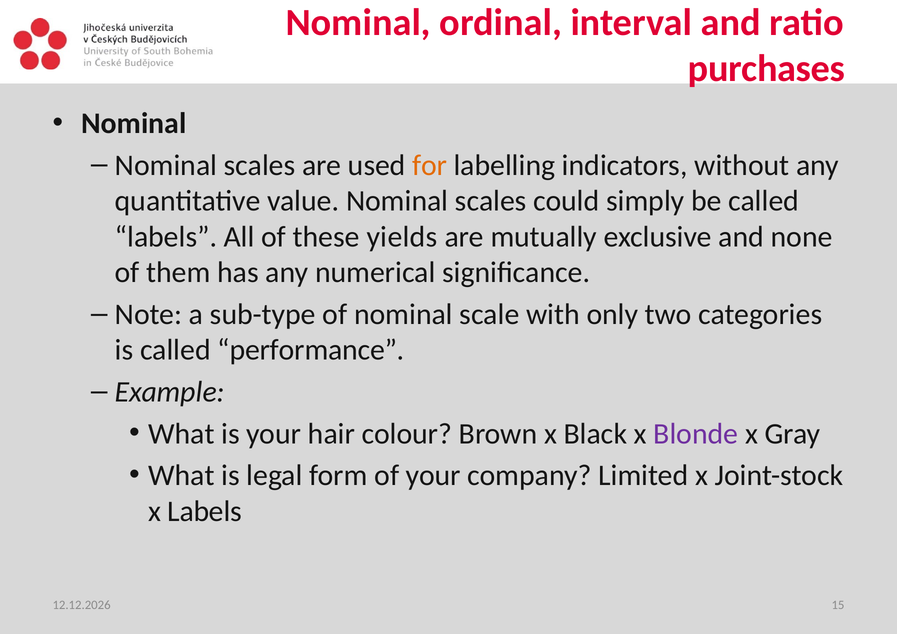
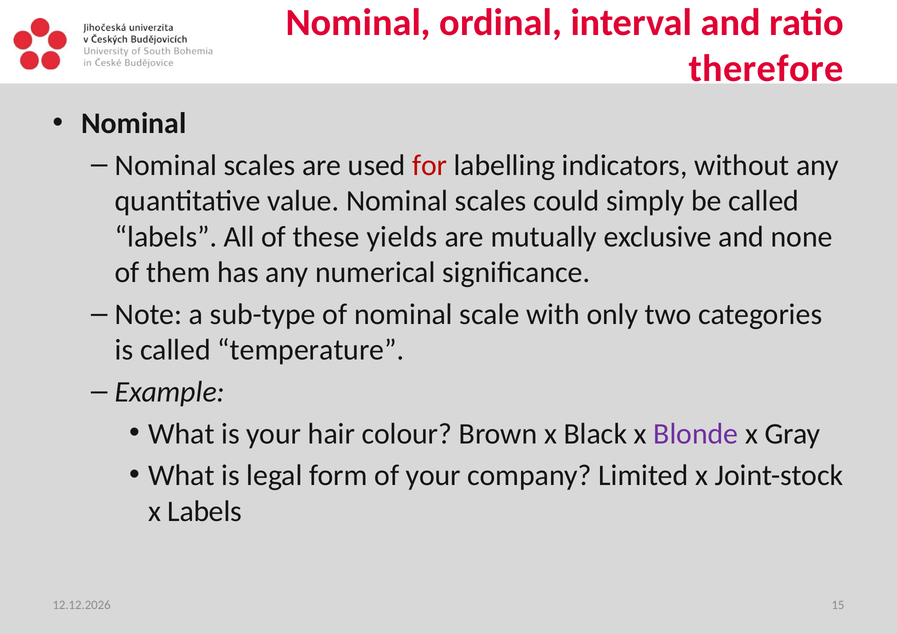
purchases: purchases -> therefore
for colour: orange -> red
performance: performance -> temperature
